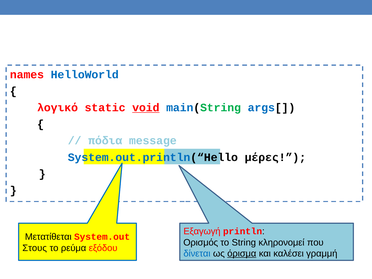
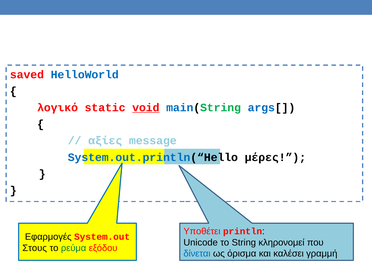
names: names -> saved
πόδια: πόδια -> αξίες
Εξαγωγή: Εξαγωγή -> Υποθέτει
Μετατίθεται: Μετατίθεται -> Εφαρμογές
Ορισμός: Ορισμός -> Unicode
ρεύμα colour: black -> green
όρισμα underline: present -> none
